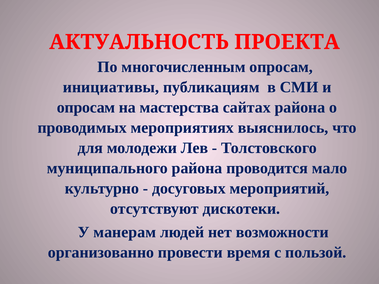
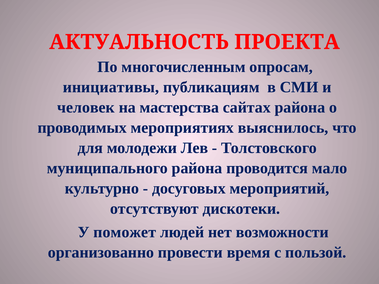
опросам at (86, 108): опросам -> человек
манерам: манерам -> поможет
